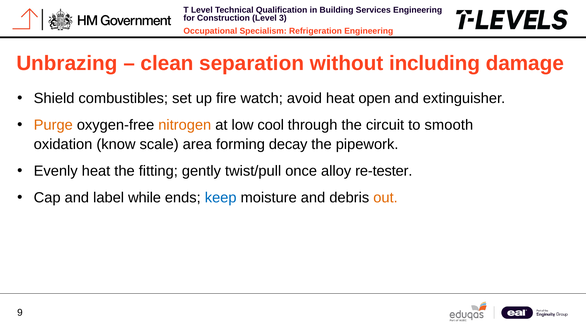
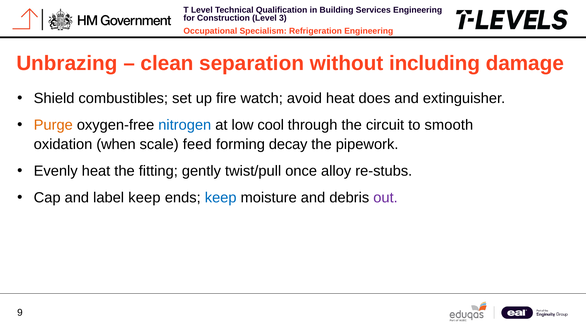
open: open -> does
nitrogen colour: orange -> blue
know: know -> when
area: area -> feed
re‑tester: re‑tester -> re‑stubs
label while: while -> keep
out colour: orange -> purple
